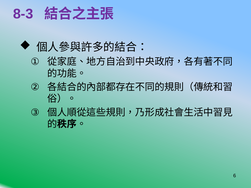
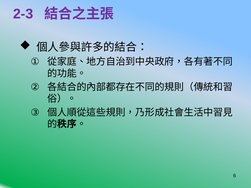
8-3: 8-3 -> 2-3
